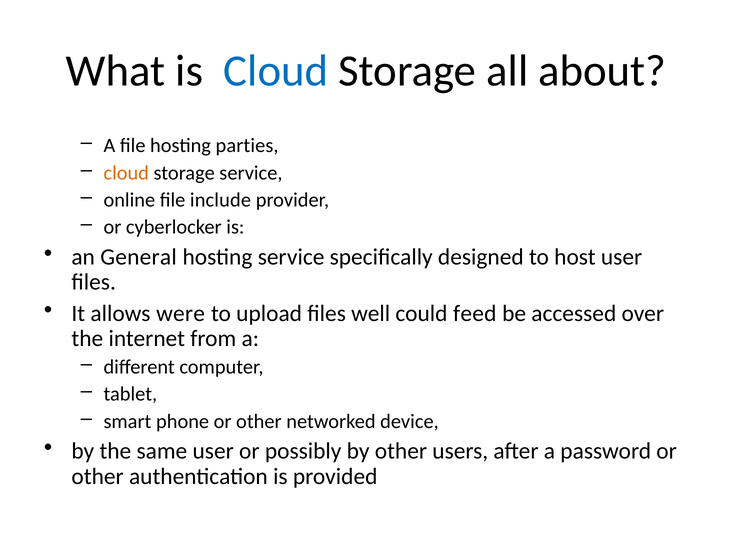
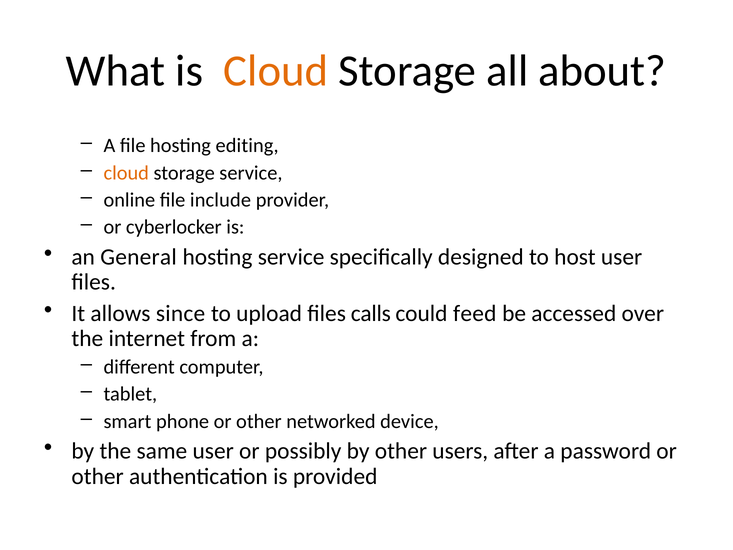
Cloud at (276, 71) colour: blue -> orange
parties: parties -> editing
were: were -> since
well: well -> calls
